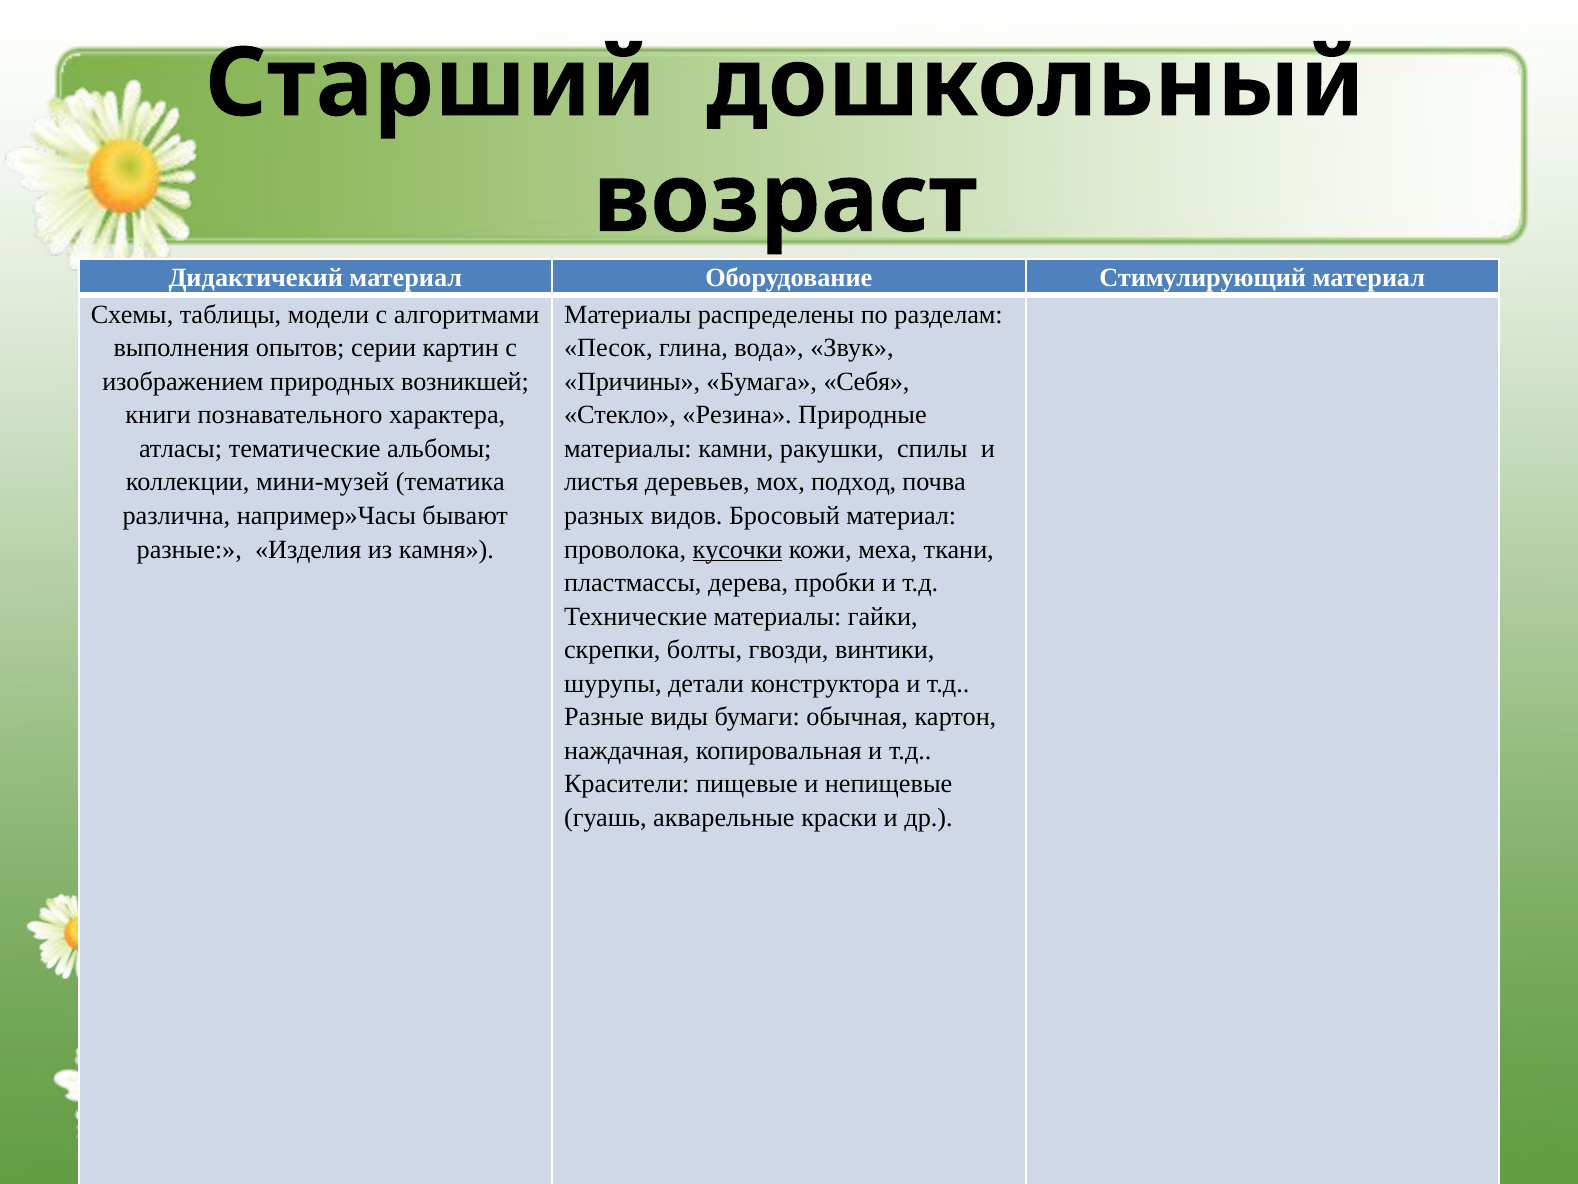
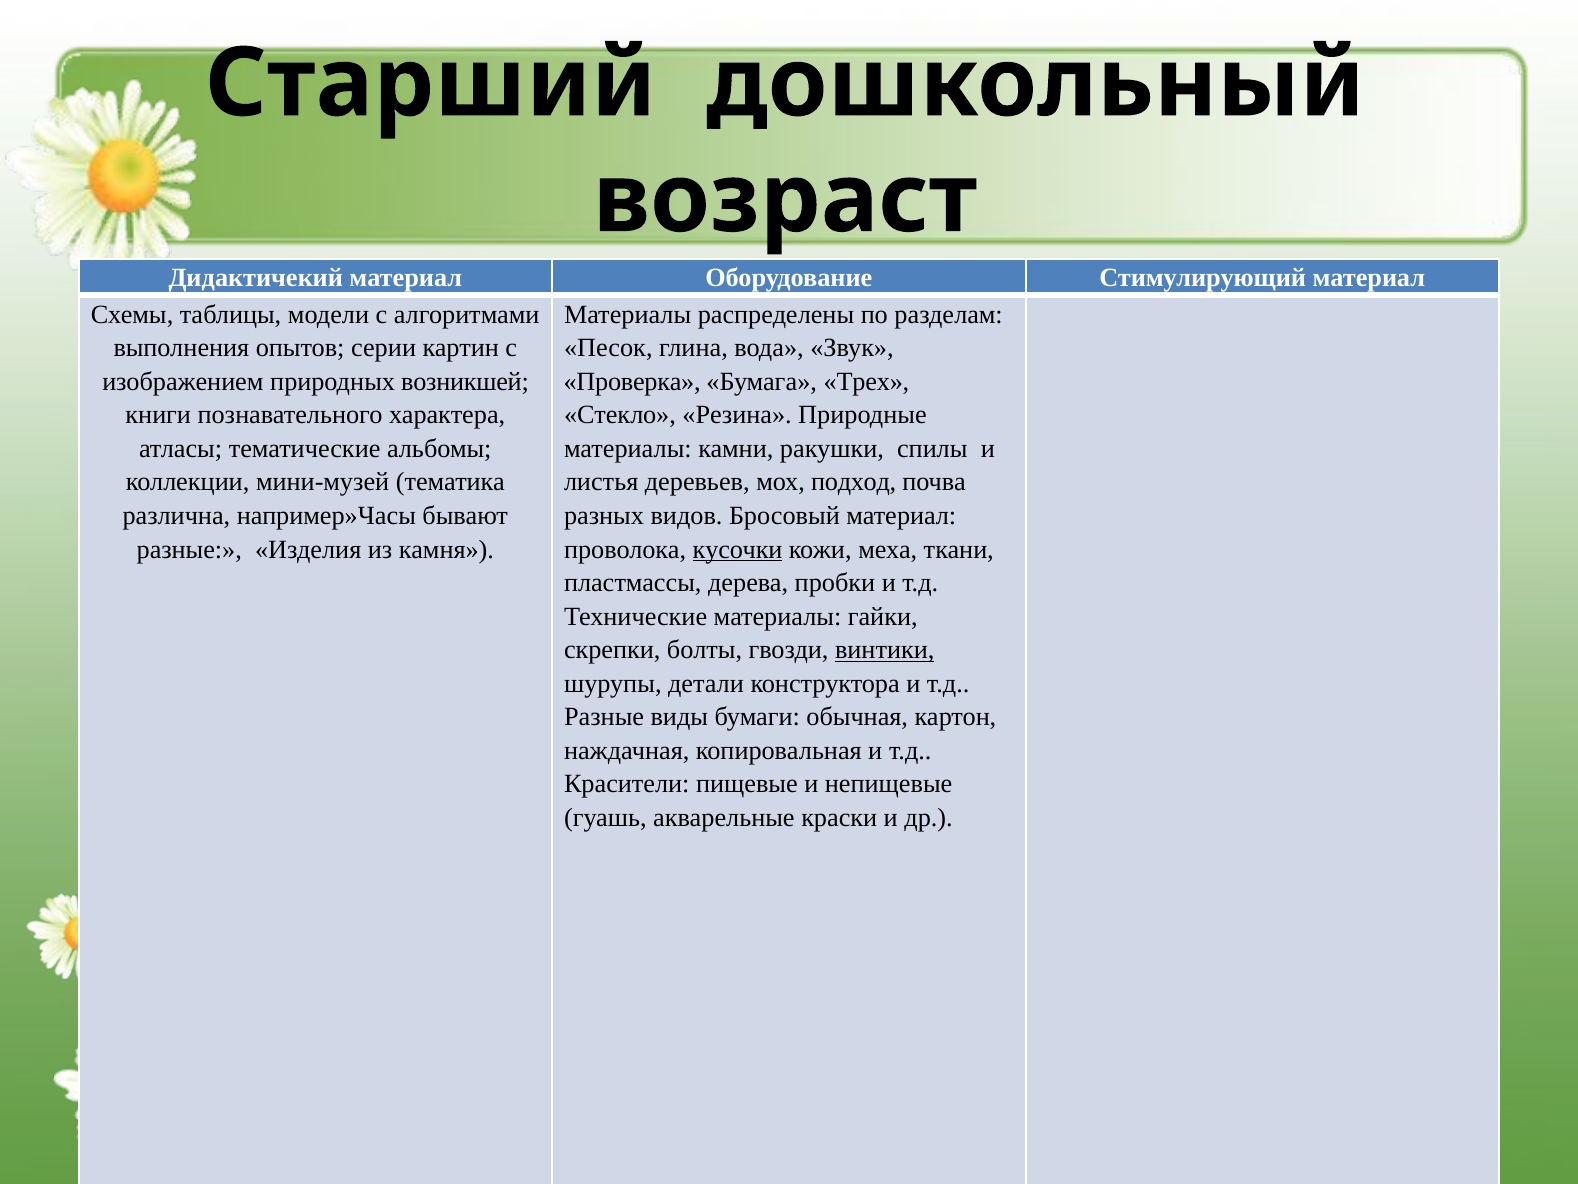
Причины: Причины -> Проверка
Себя: Себя -> Трех
винтики underline: none -> present
